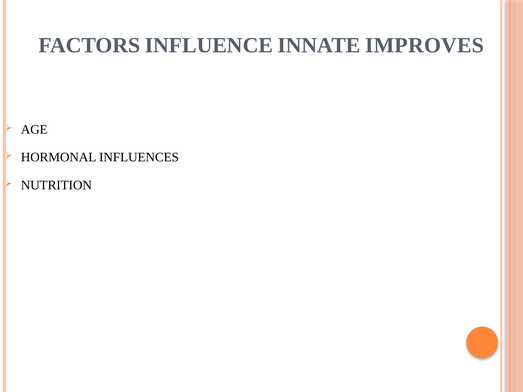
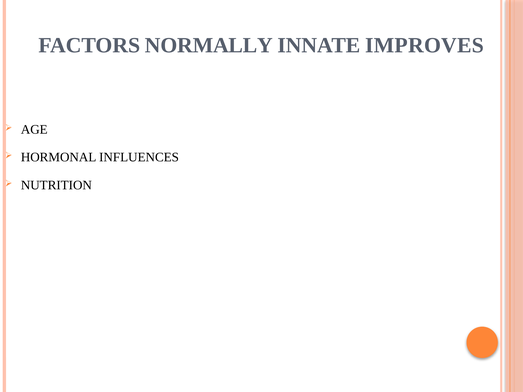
INFLUENCE: INFLUENCE -> NORMALLY
